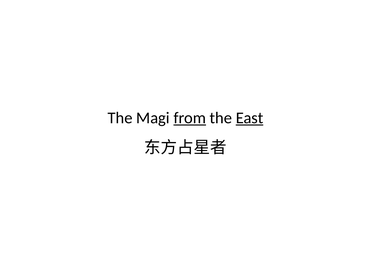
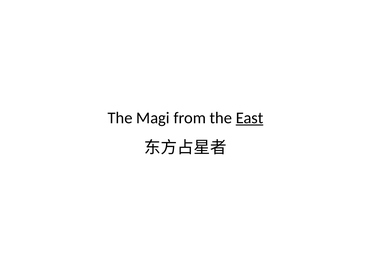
from underline: present -> none
